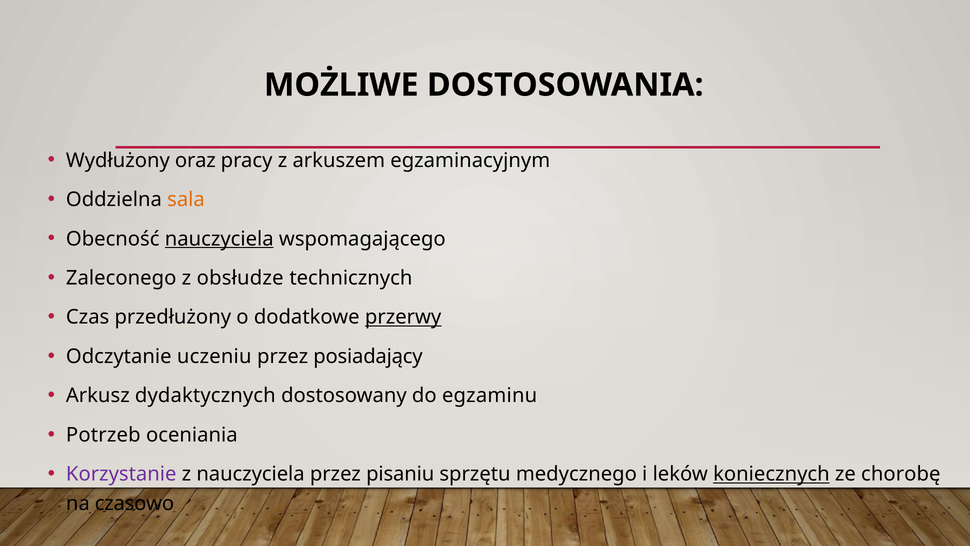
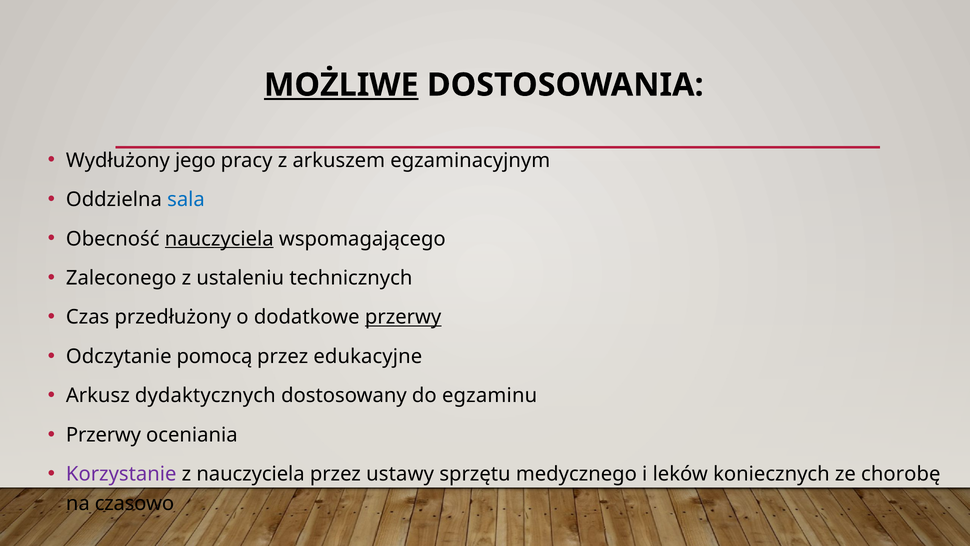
MOŻLIWE underline: none -> present
oraz: oraz -> jego
sala colour: orange -> blue
obsłudze: obsłudze -> ustaleniu
uczeniu: uczeniu -> pomocą
posiadający: posiadający -> edukacyjne
Potrzeb at (103, 435): Potrzeb -> Przerwy
pisaniu: pisaniu -> ustawy
koniecznych underline: present -> none
